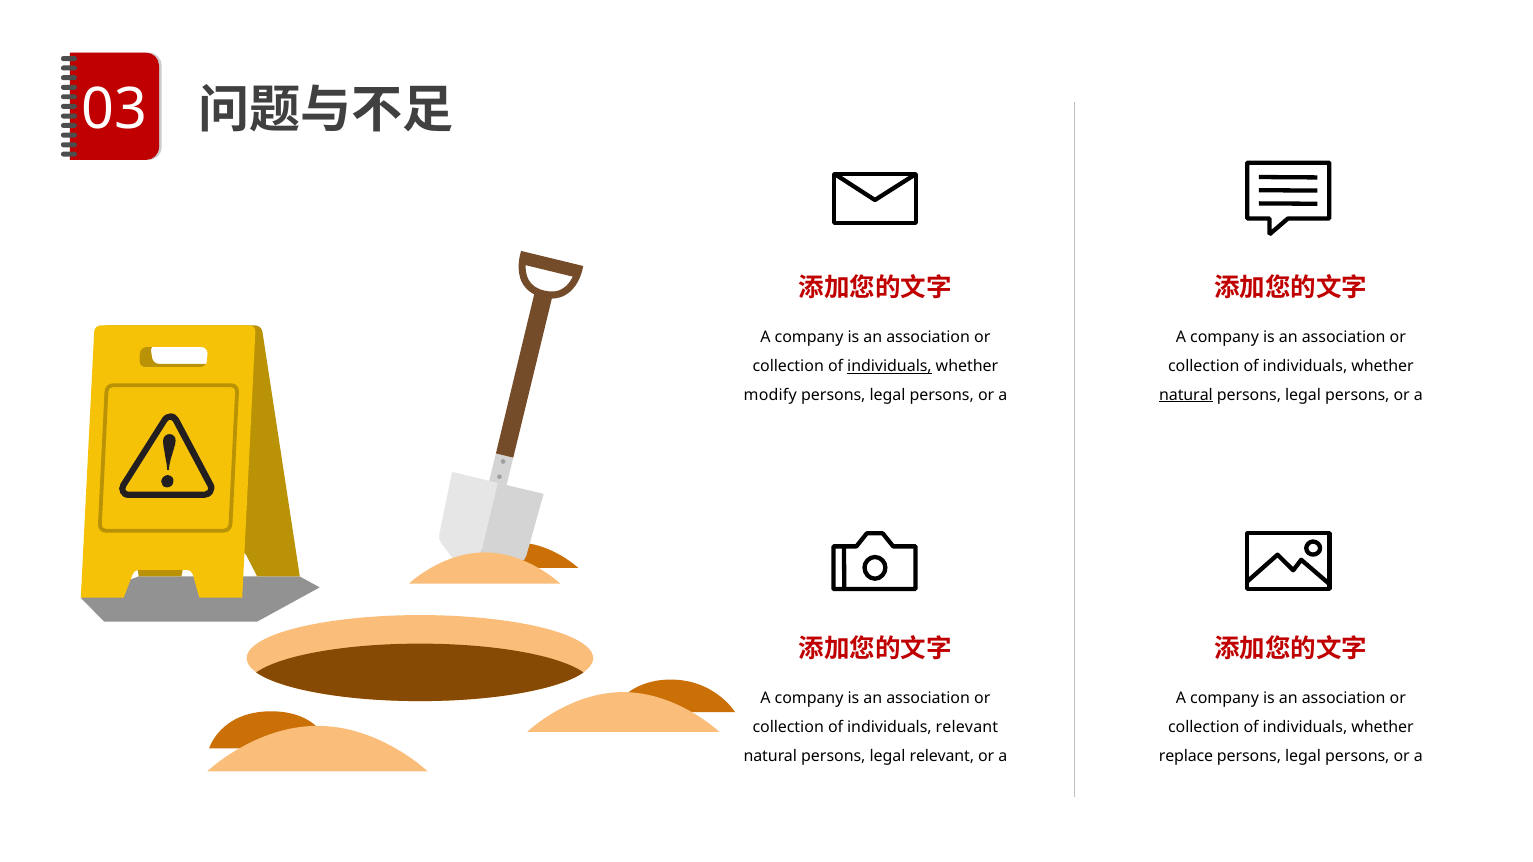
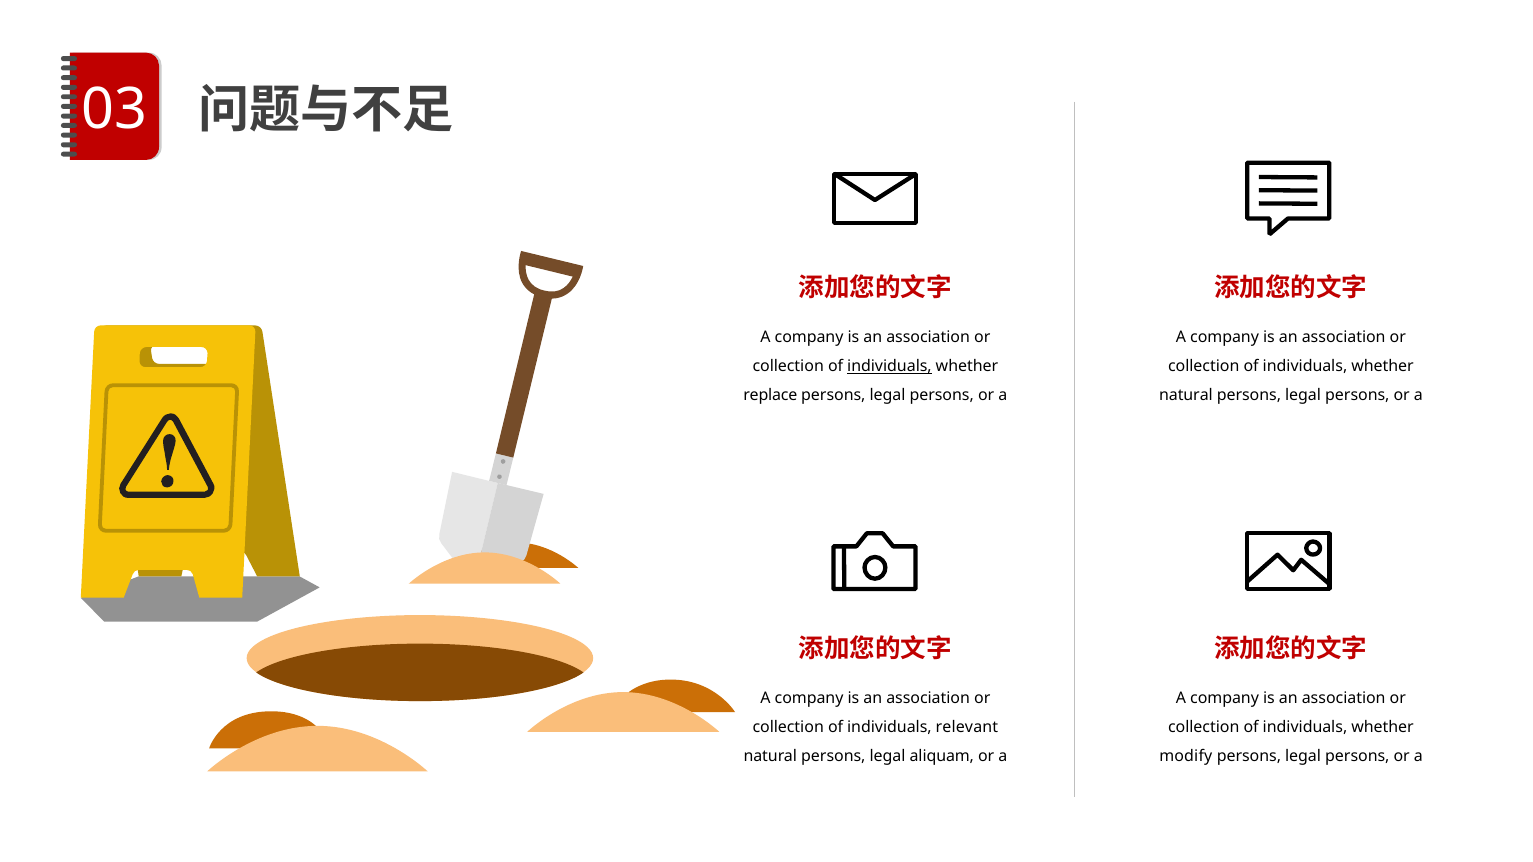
modify: modify -> replace
natural at (1186, 395) underline: present -> none
legal relevant: relevant -> aliquam
replace: replace -> modify
